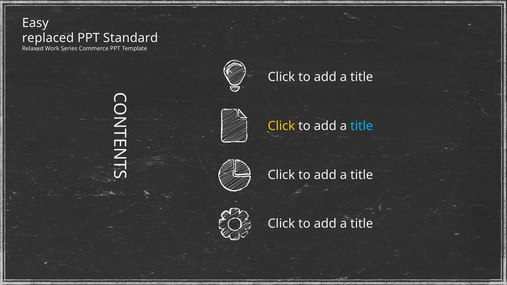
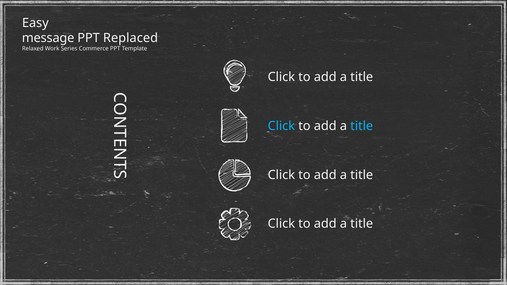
replaced: replaced -> message
Standard: Standard -> Replaced
Click at (281, 126) colour: yellow -> light blue
